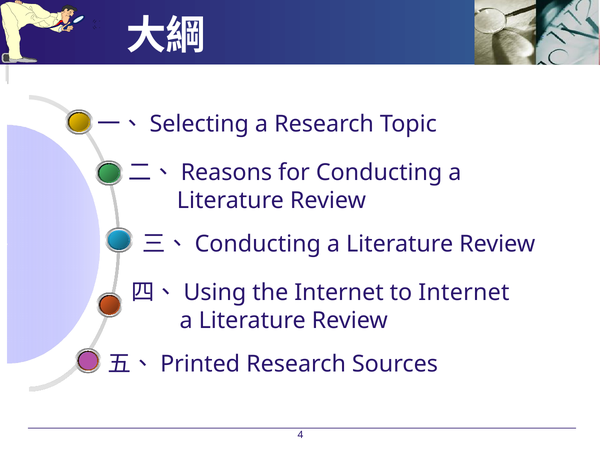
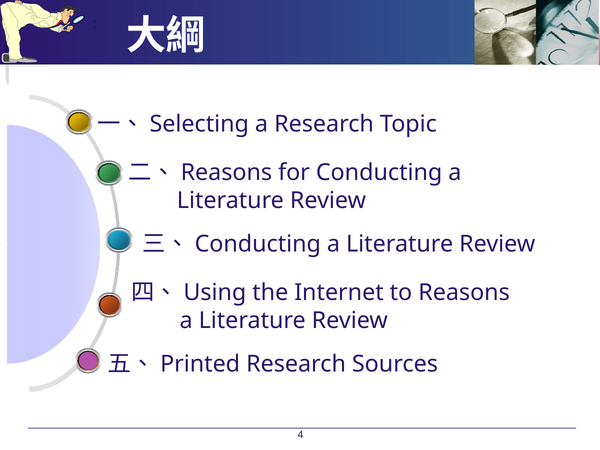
to Internet: Internet -> Reasons
